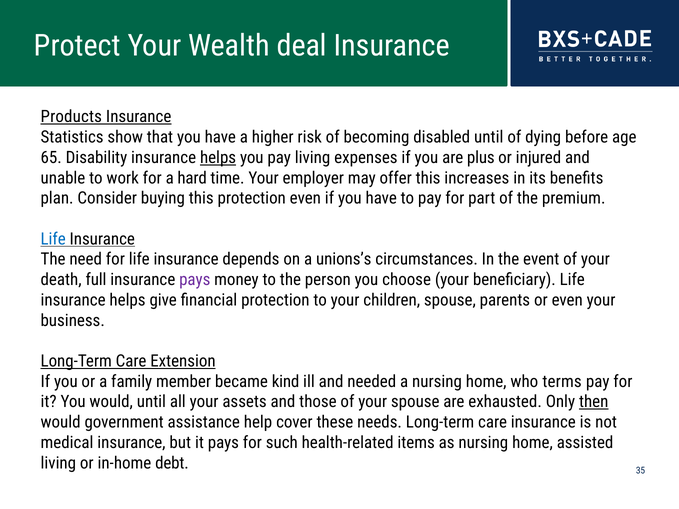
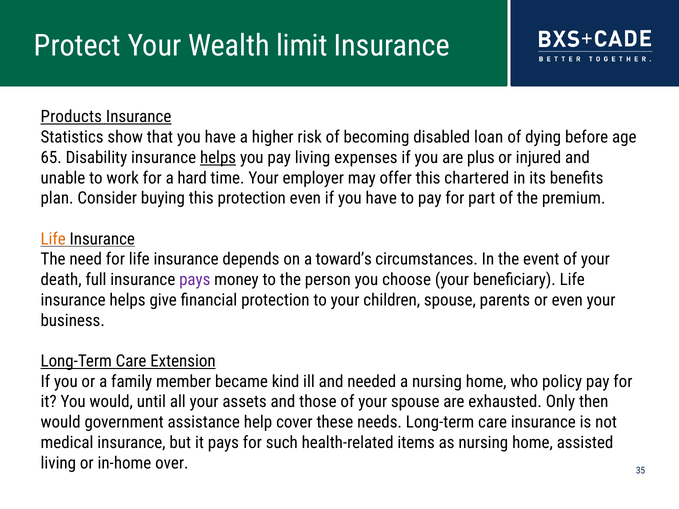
deal: deal -> limit
disabled until: until -> loan
increases: increases -> chartered
Life at (53, 239) colour: blue -> orange
unions’s: unions’s -> toward’s
terms: terms -> policy
then underline: present -> none
debt: debt -> over
